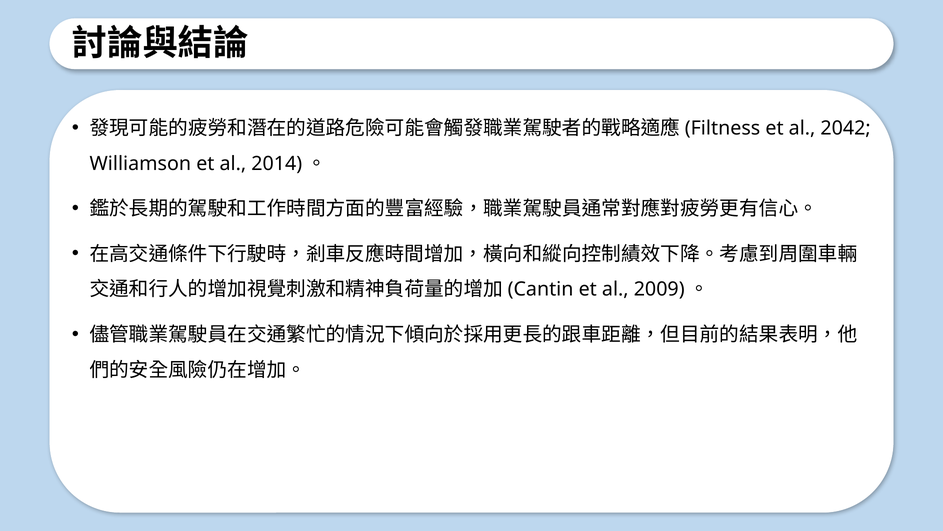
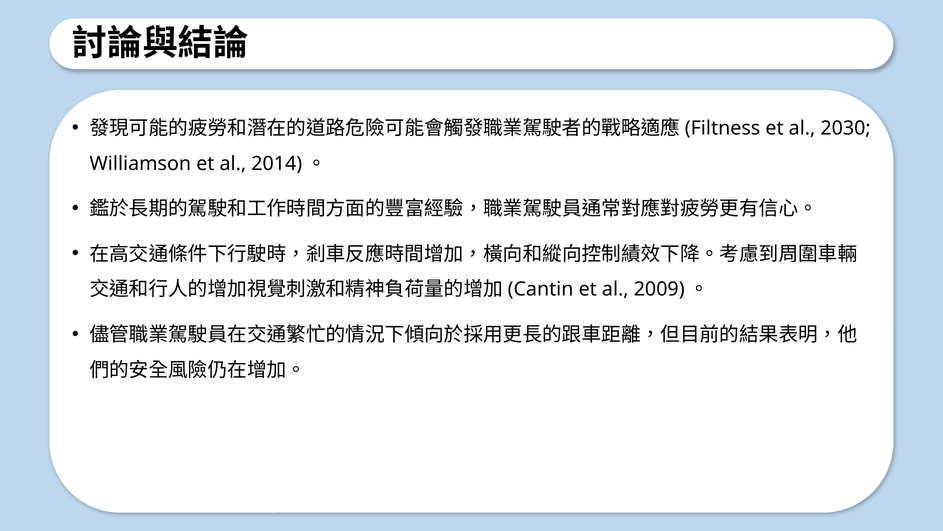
2042: 2042 -> 2030
